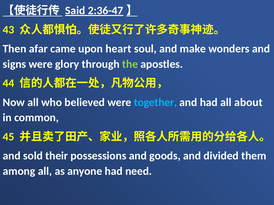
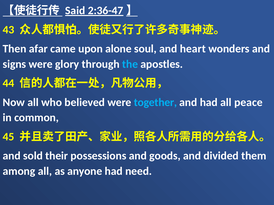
heart: heart -> alone
make: make -> heart
the colour: light green -> light blue
about: about -> peace
